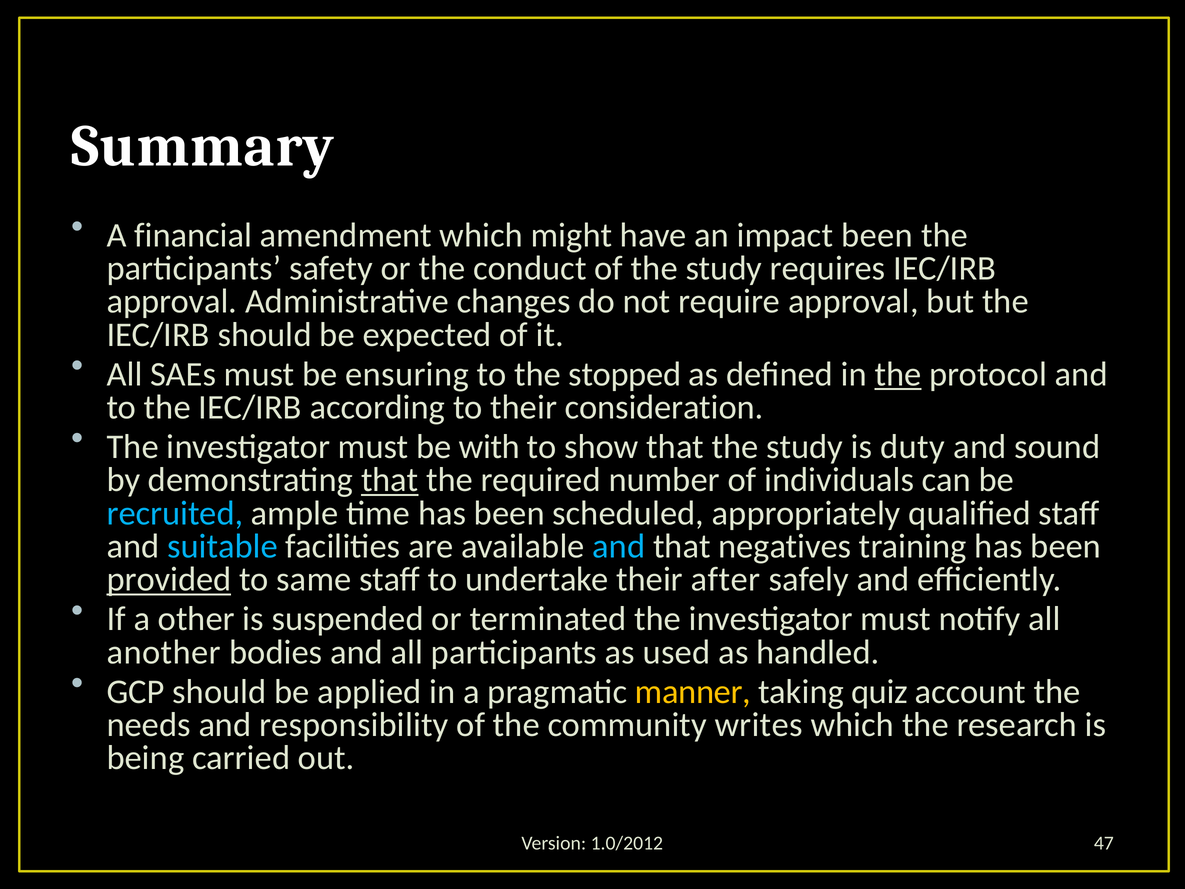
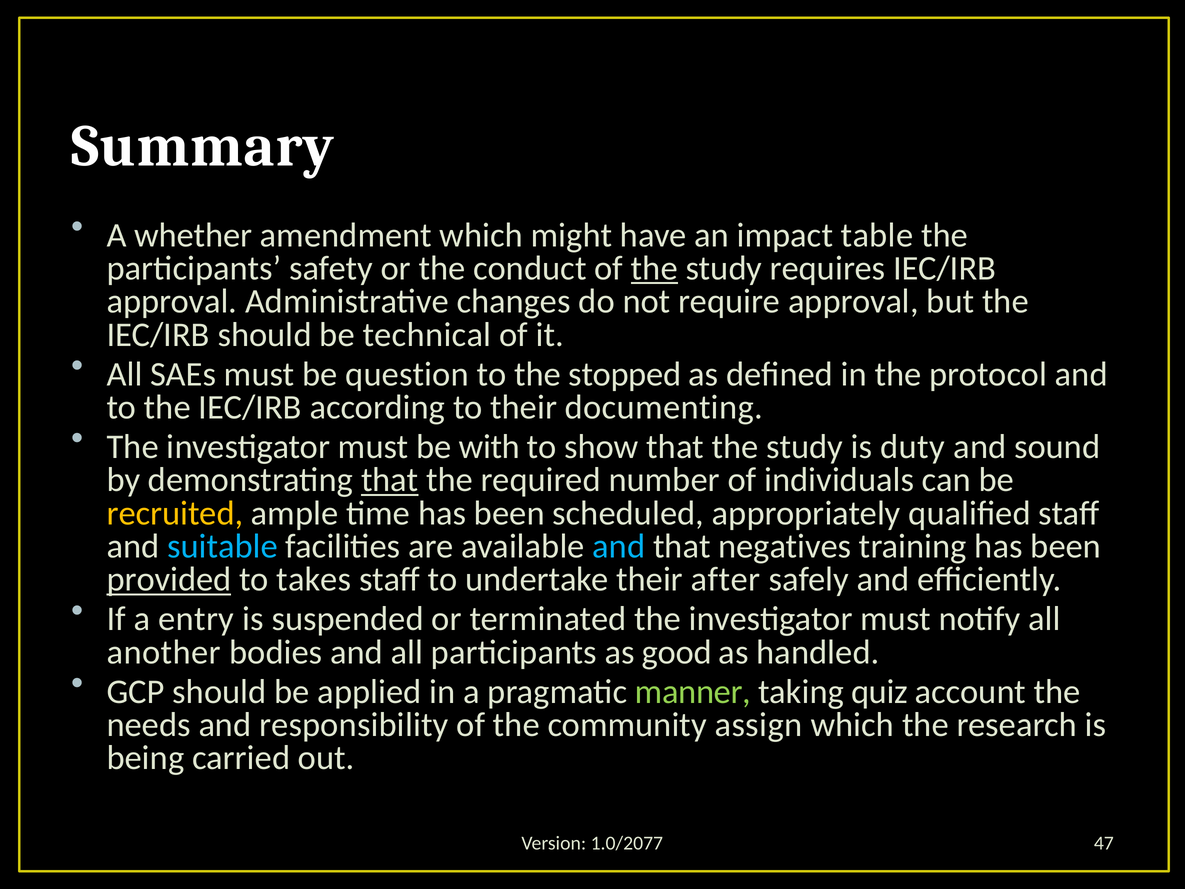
financial: financial -> whether
impact been: been -> table
the at (654, 268) underline: none -> present
expected: expected -> technical
ensuring: ensuring -> question
the at (898, 374) underline: present -> none
consideration: consideration -> documenting
recruited colour: light blue -> yellow
same: same -> takes
other: other -> entry
used: used -> good
manner colour: yellow -> light green
writes: writes -> assign
1.0/2012: 1.0/2012 -> 1.0/2077
